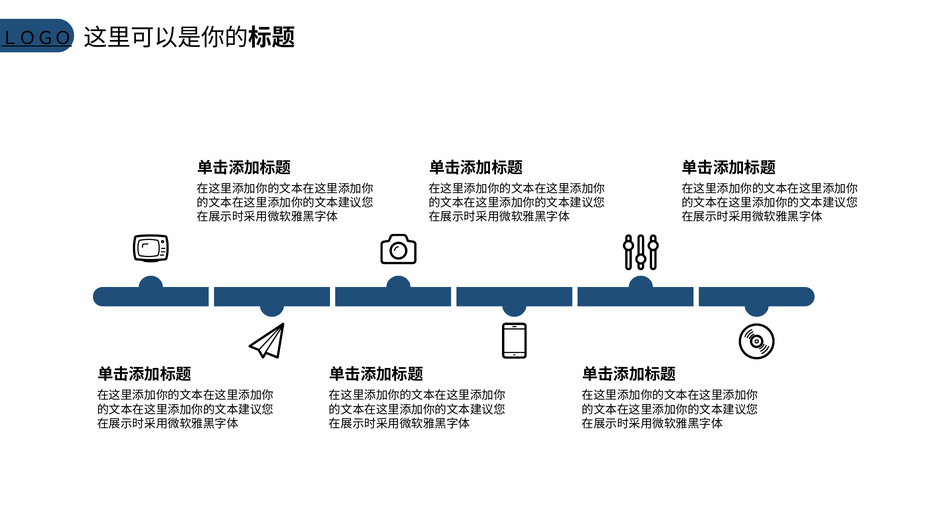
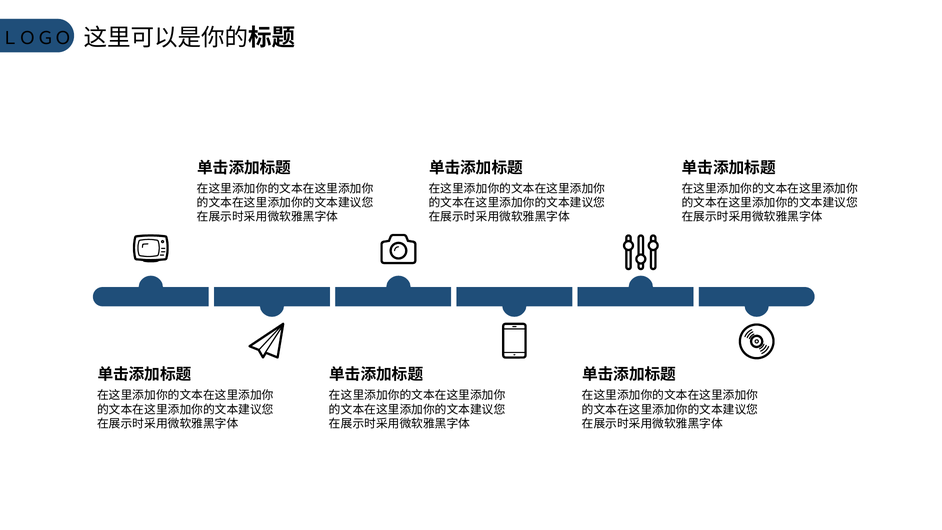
ＬＯＧＯ underline: present -> none
